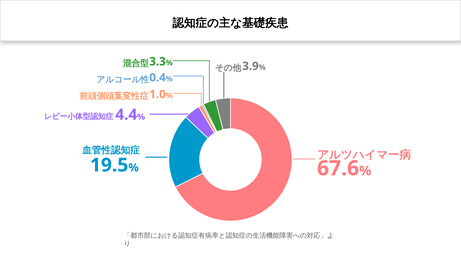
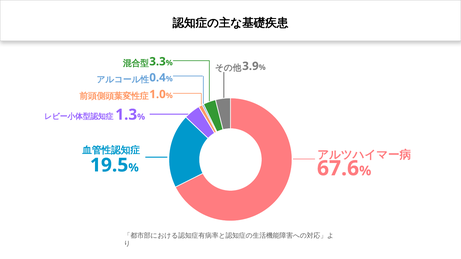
4.4: 4.4 -> 1.3
